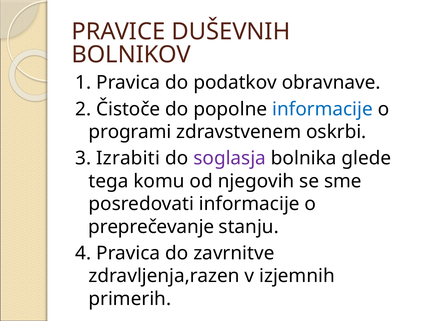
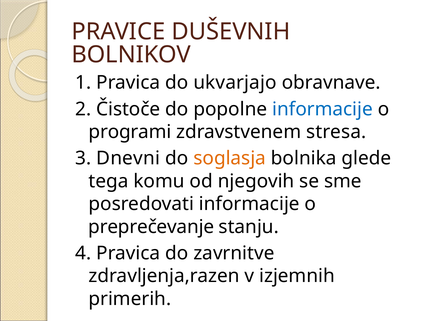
podatkov: podatkov -> ukvarjajo
oskrbi: oskrbi -> stresa
Izrabiti: Izrabiti -> Dnevni
soglasja colour: purple -> orange
